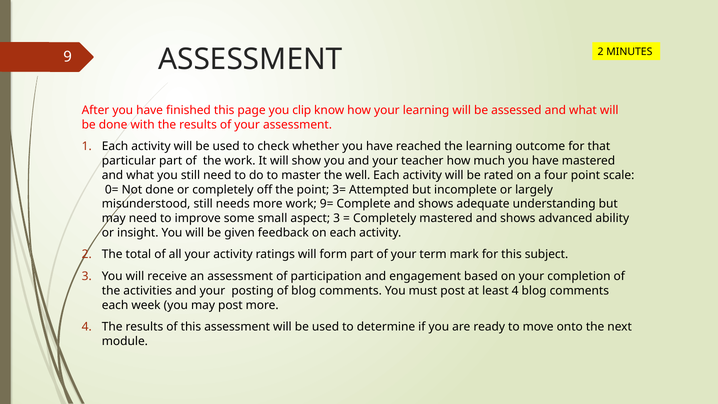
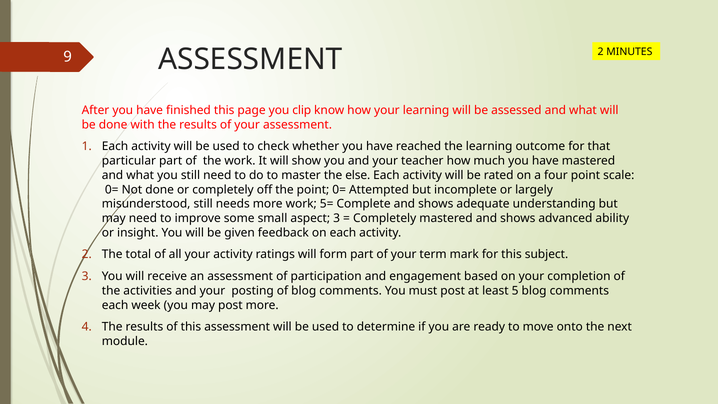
well: well -> else
point 3=: 3= -> 0=
9=: 9= -> 5=
least 4: 4 -> 5
